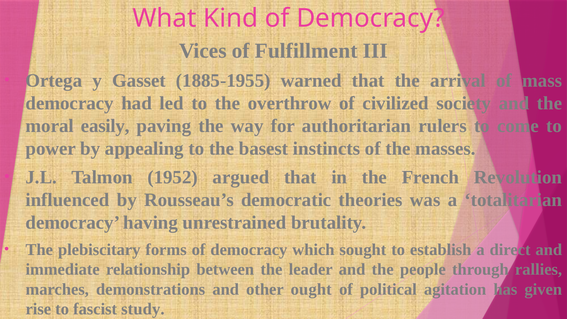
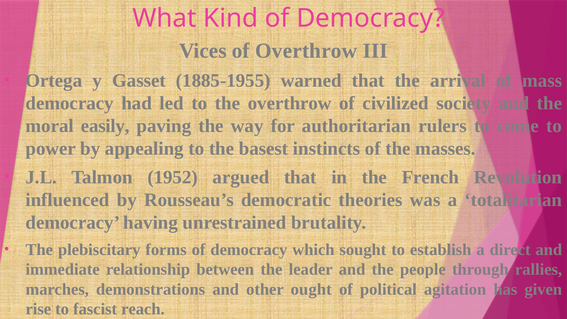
of Fulfillment: Fulfillment -> Overthrow
study: study -> reach
